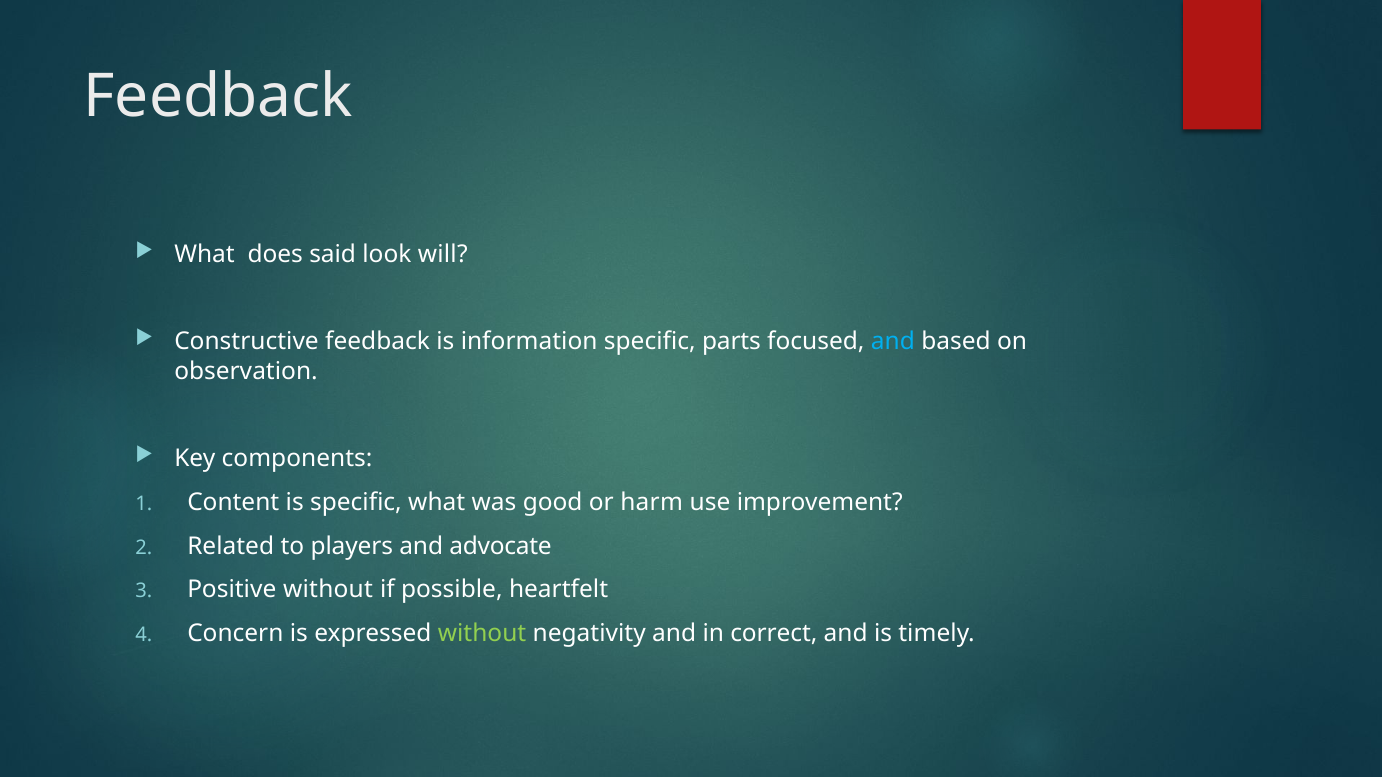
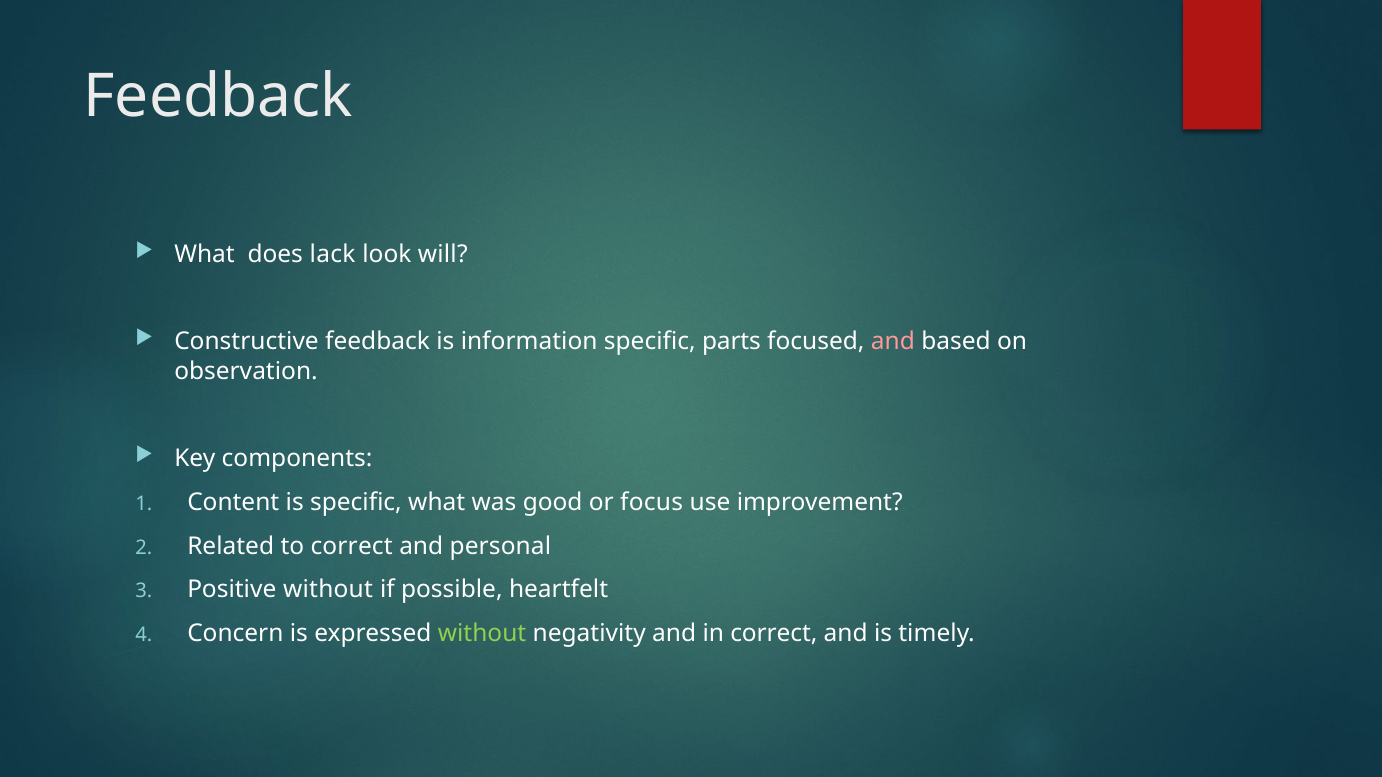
said: said -> lack
and at (893, 342) colour: light blue -> pink
harm: harm -> focus
to players: players -> correct
advocate: advocate -> personal
